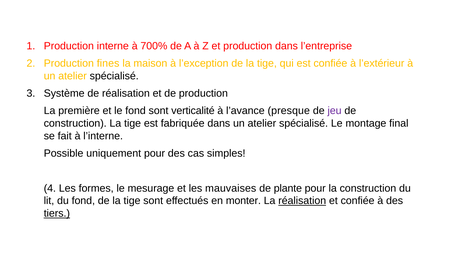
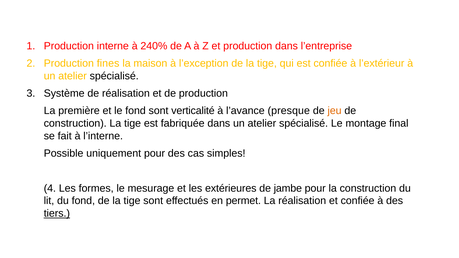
700%: 700% -> 240%
jeu colour: purple -> orange
mauvaises: mauvaises -> extérieures
plante: plante -> jambe
monter: monter -> permet
réalisation at (302, 201) underline: present -> none
